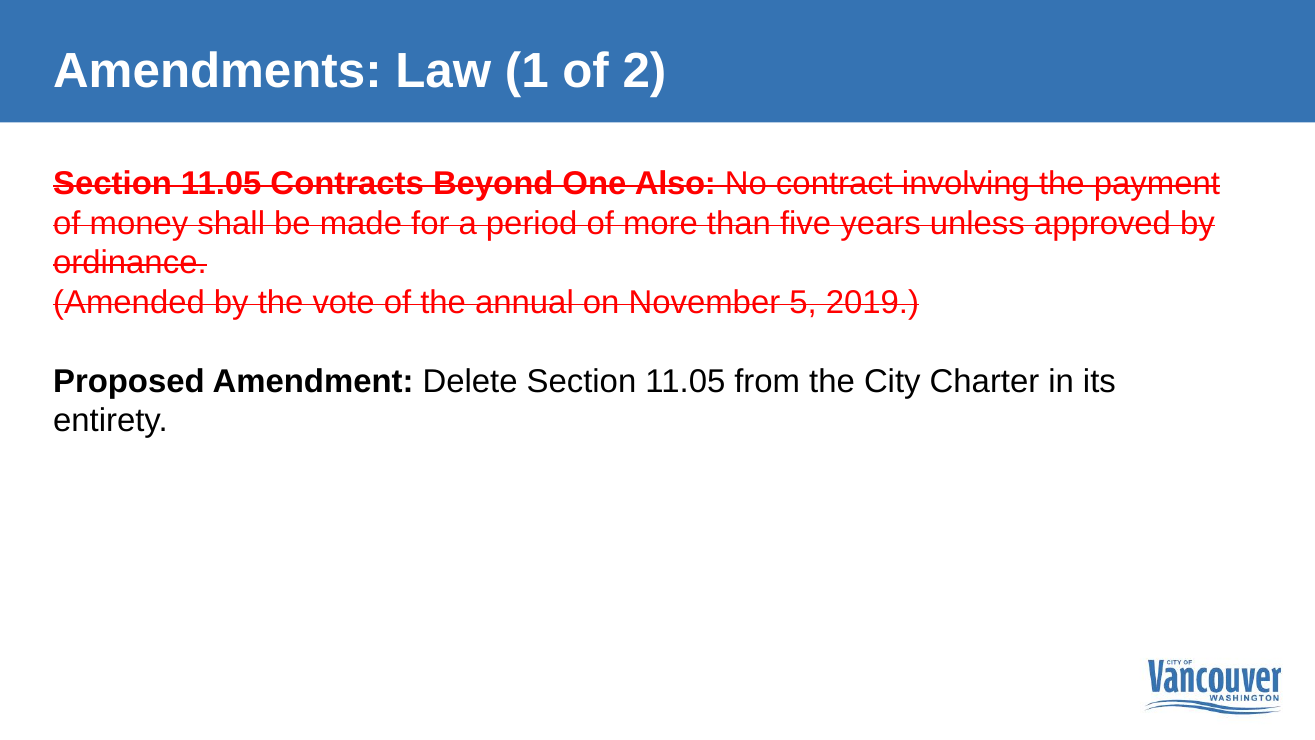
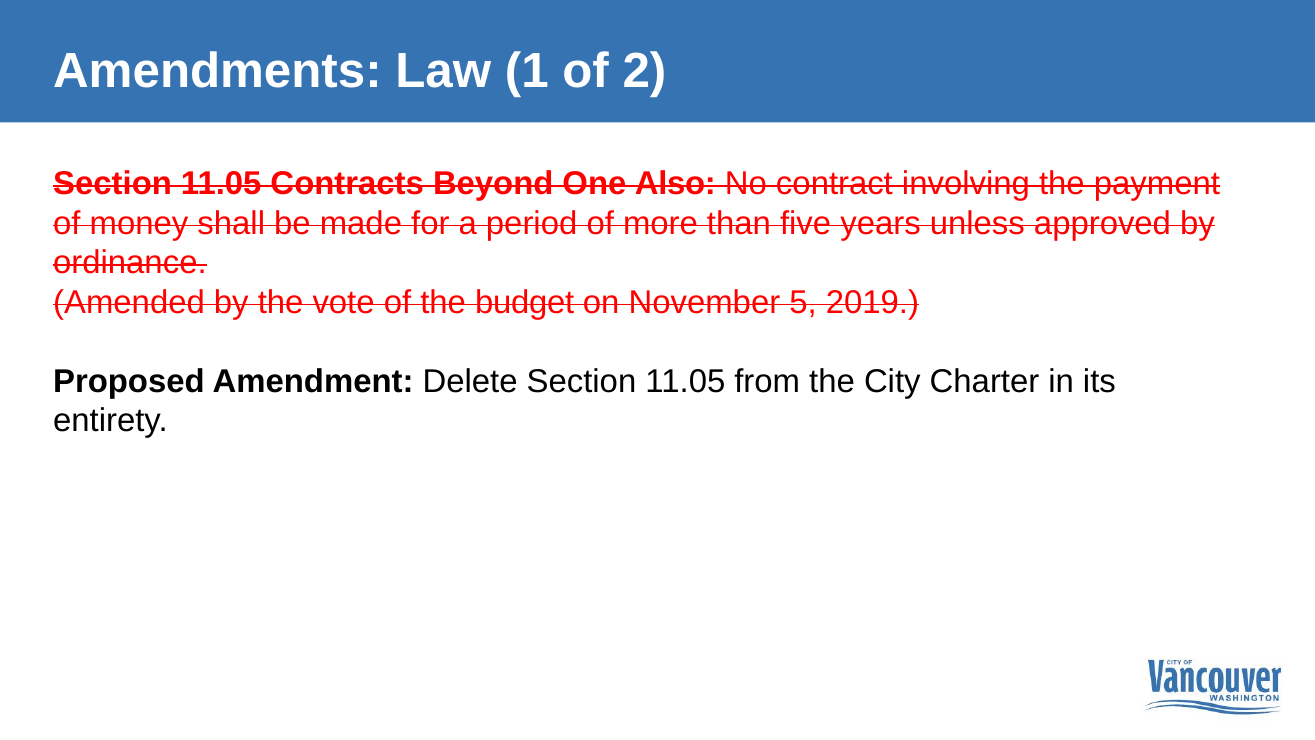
annual: annual -> budget
